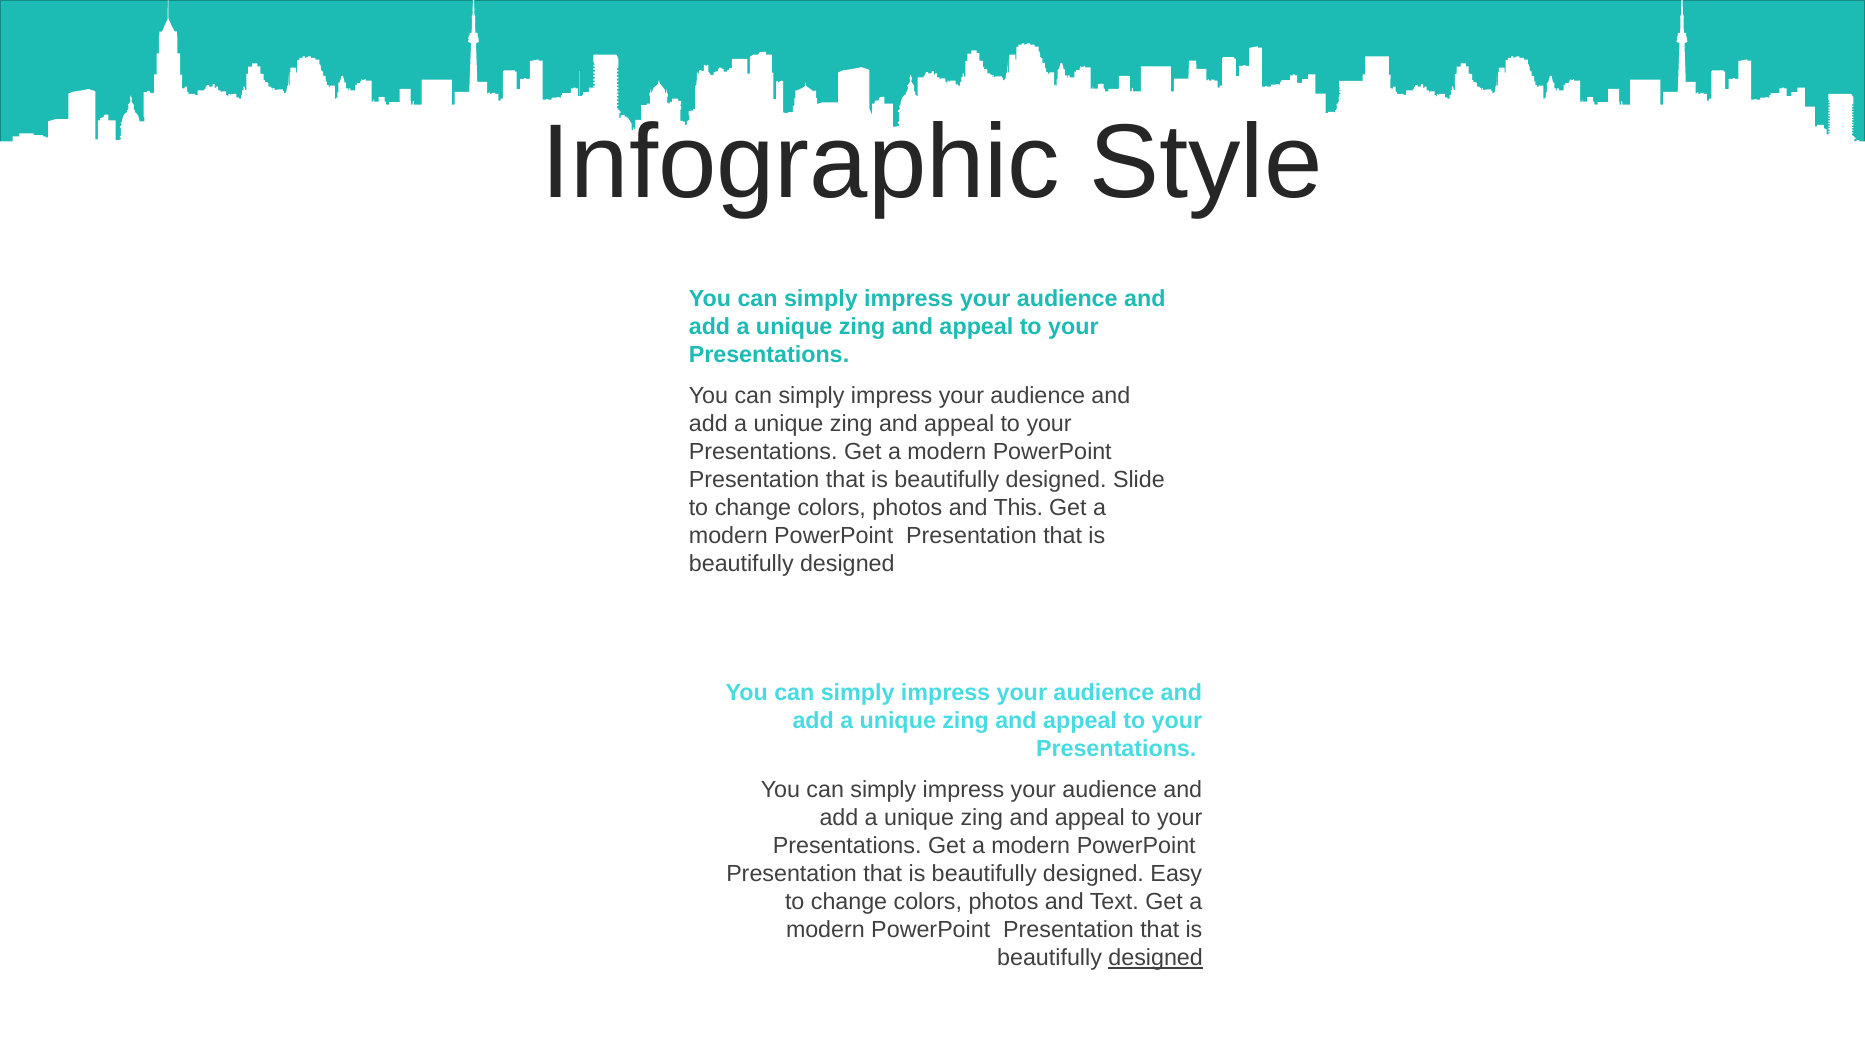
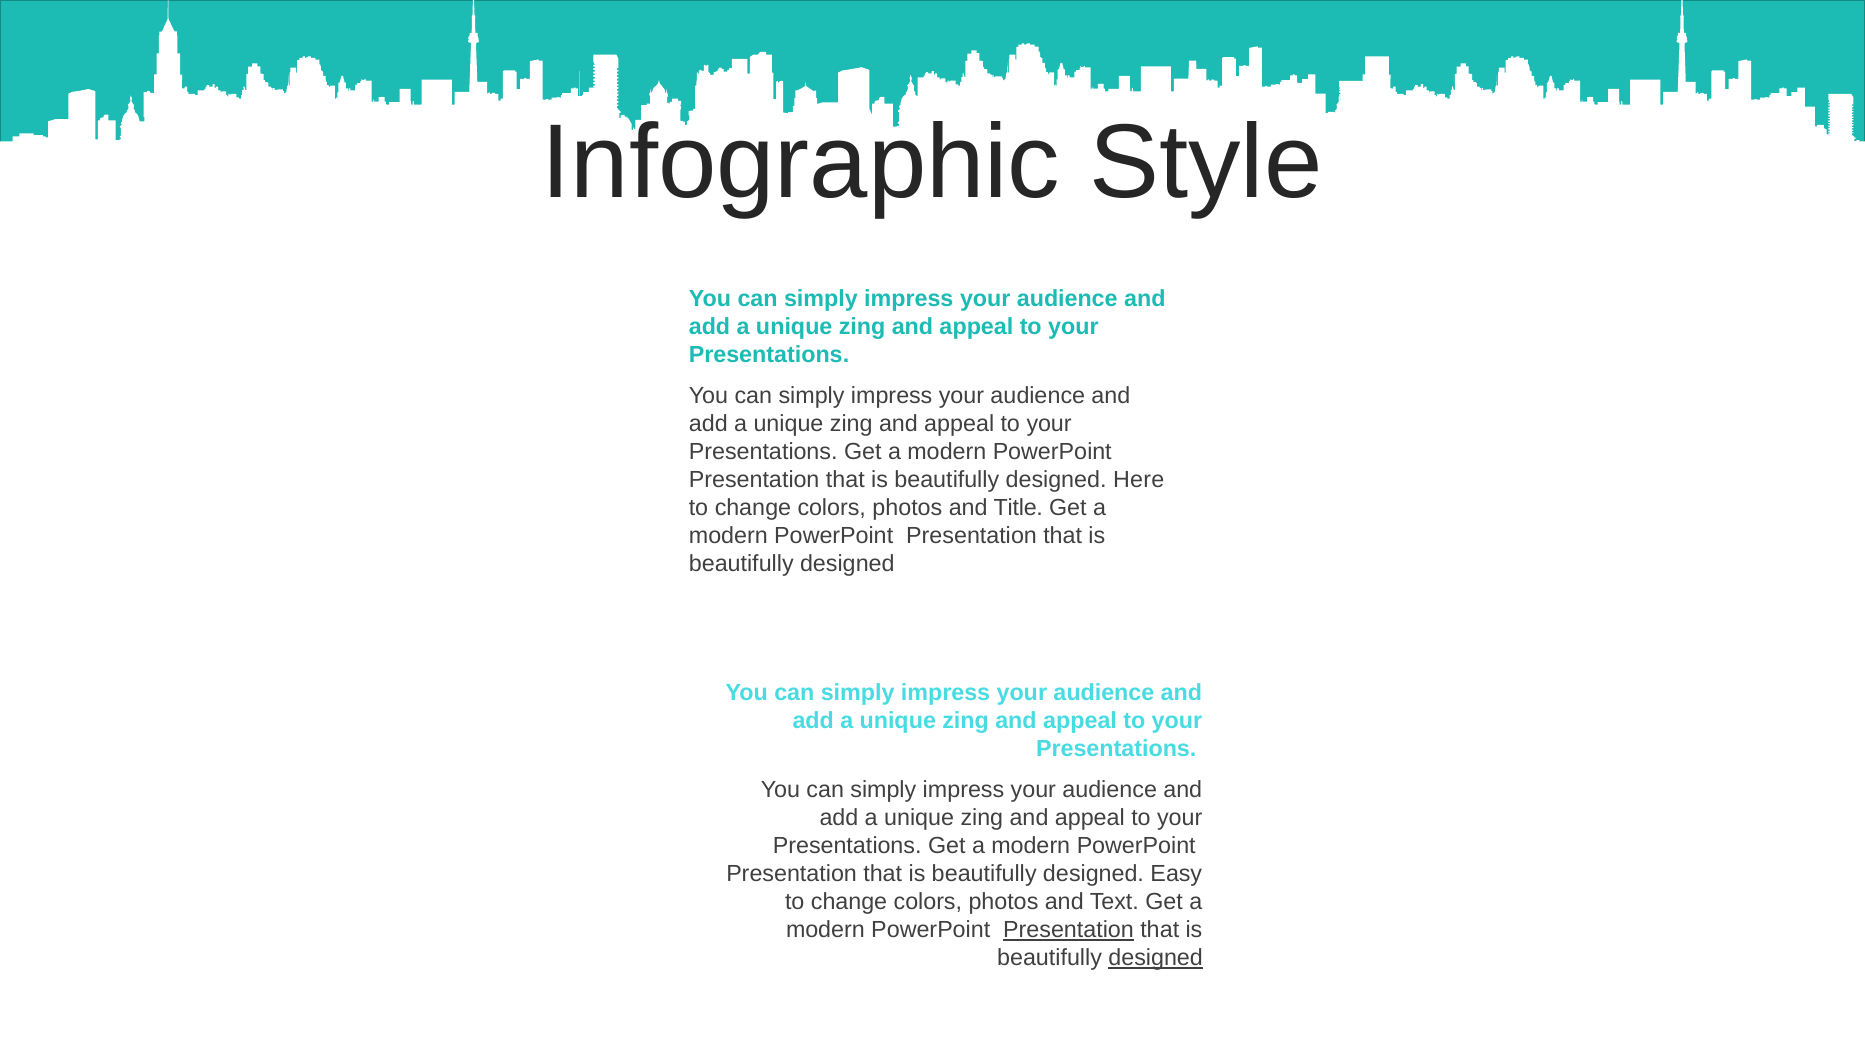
Slide: Slide -> Here
This: This -> Title
Presentation at (1069, 930) underline: none -> present
